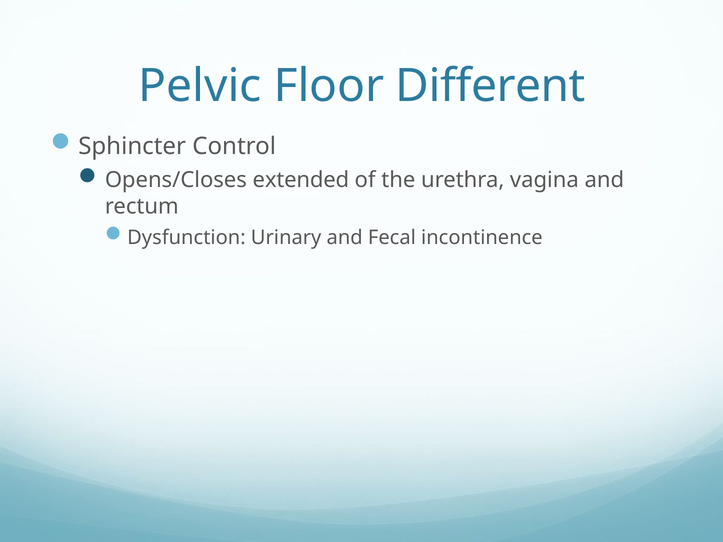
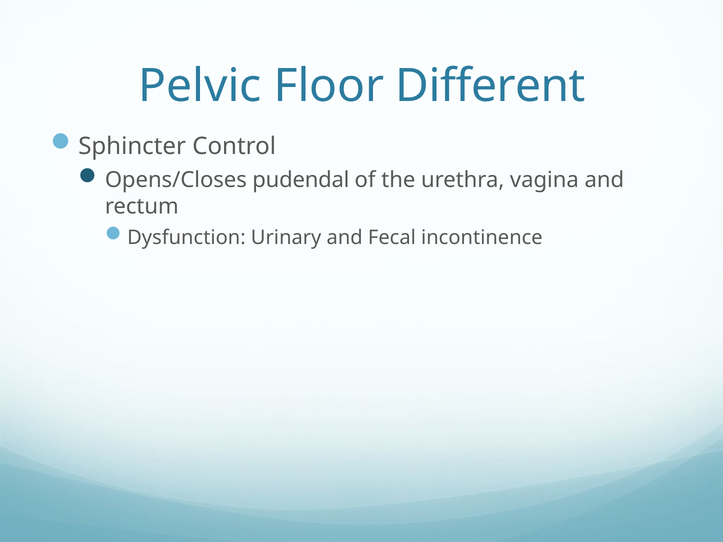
extended: extended -> pudendal
